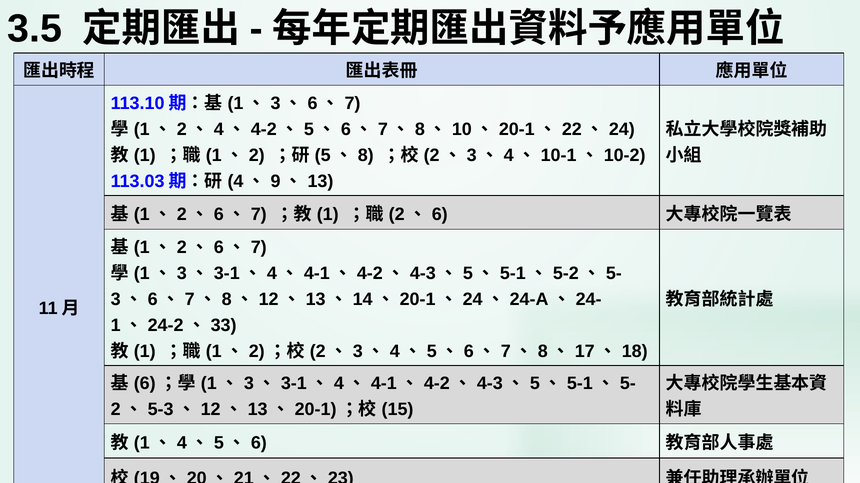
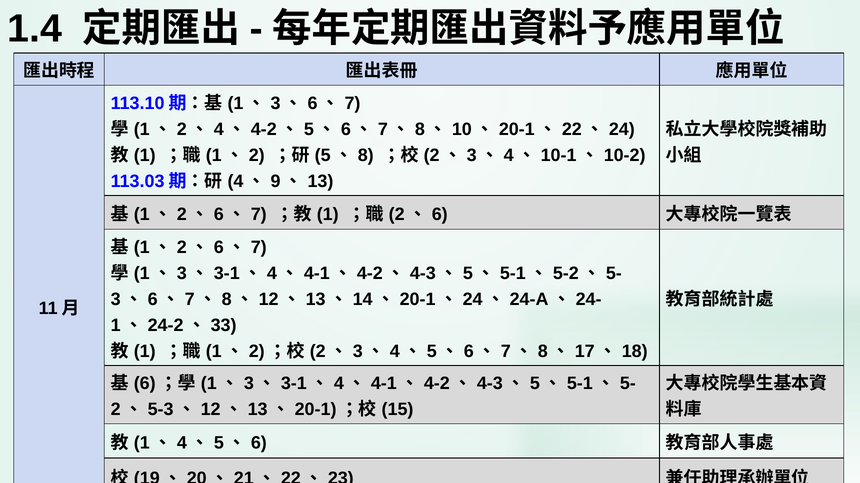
3.5: 3.5 -> 1.4
